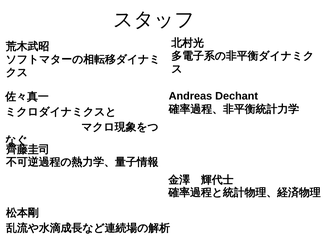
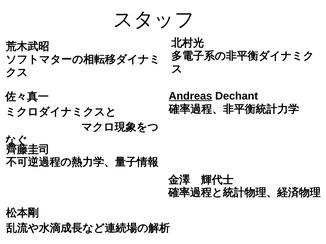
Andreas underline: none -> present
